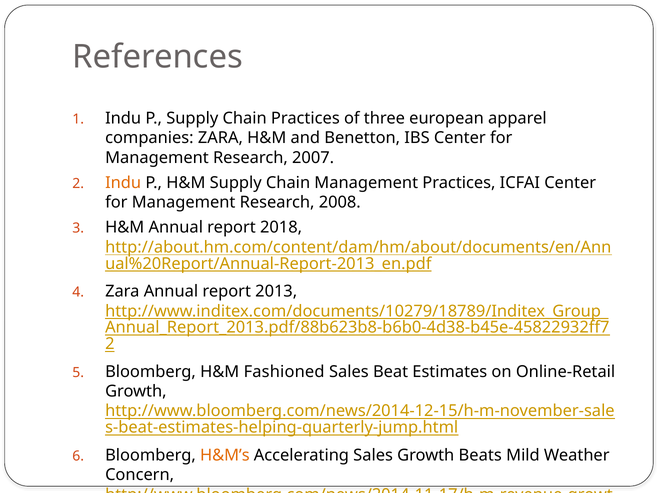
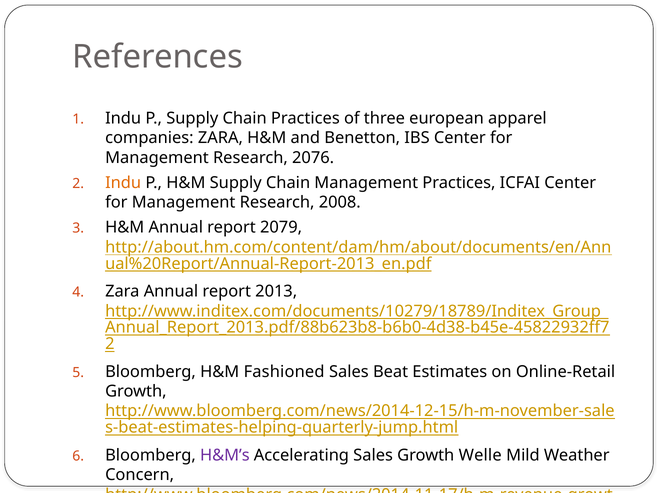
2007: 2007 -> 2076
2018: 2018 -> 2079
H&M’s colour: orange -> purple
Beats: Beats -> Welle
